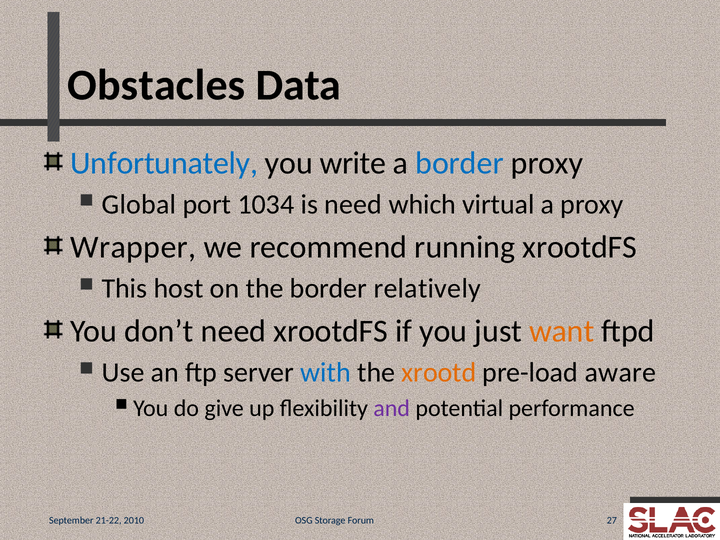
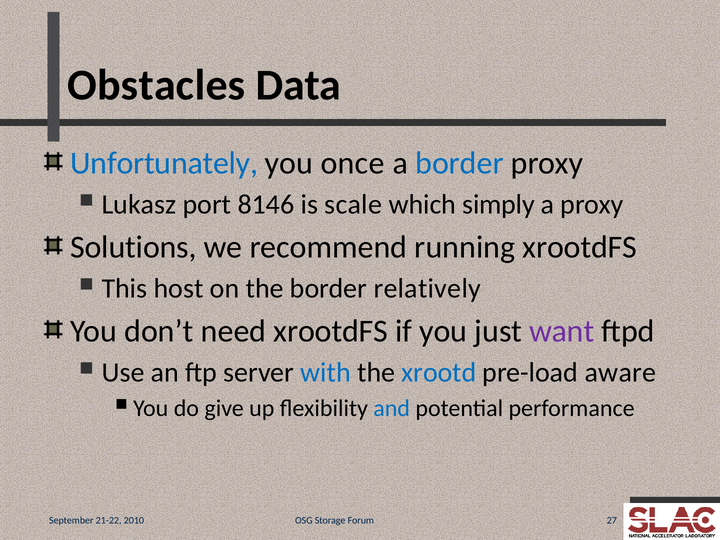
write: write -> once
Global: Global -> Lukasz
1034: 1034 -> 8146
is need: need -> scale
virtual: virtual -> simply
Wrapper: Wrapper -> Solutions
want colour: orange -> purple
xrootd colour: orange -> blue
and colour: purple -> blue
